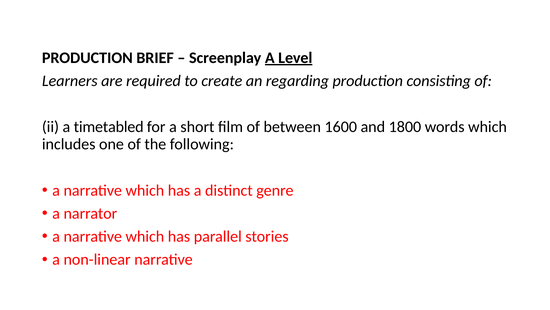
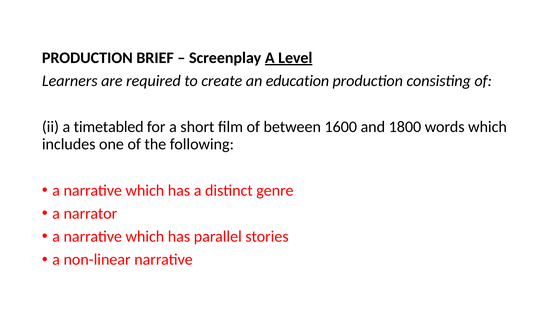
regarding: regarding -> education
